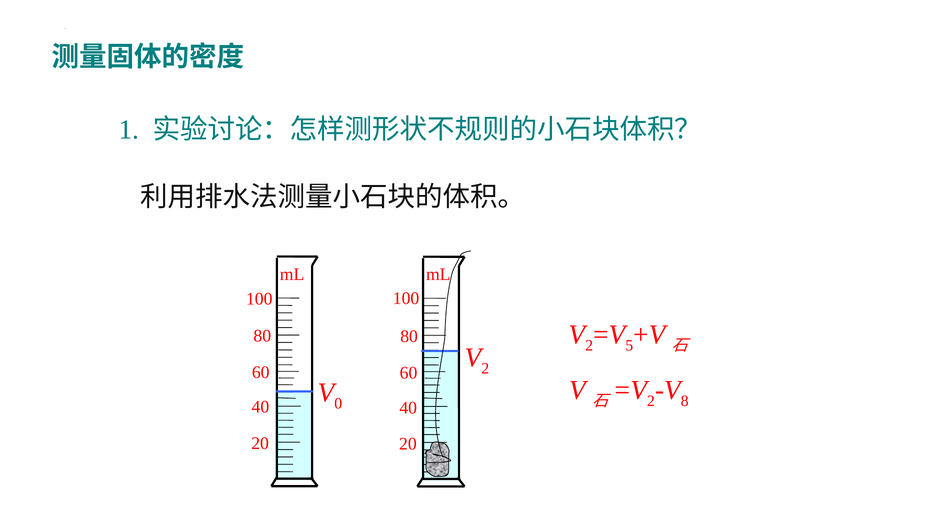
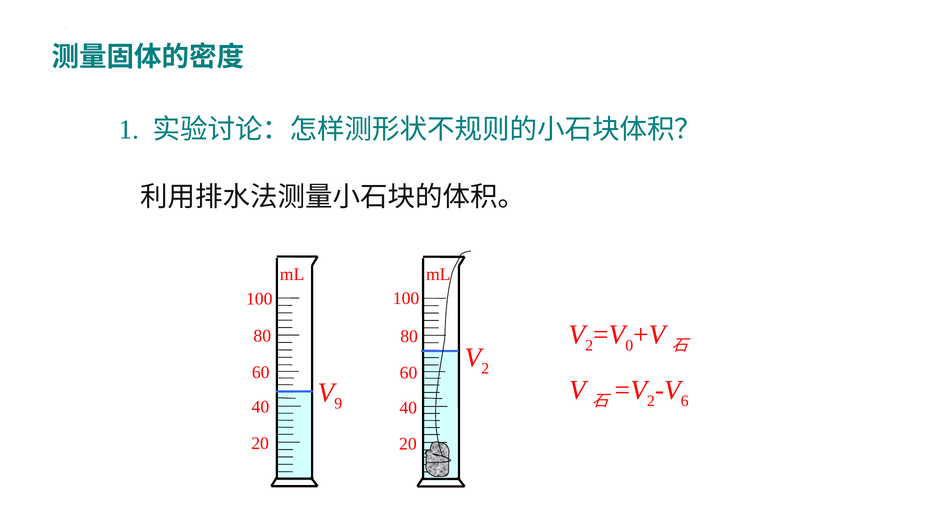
5: 5 -> 0
8: 8 -> 6
0: 0 -> 9
